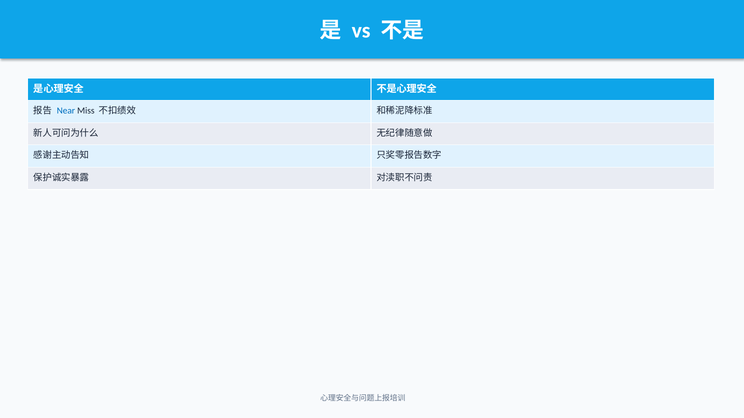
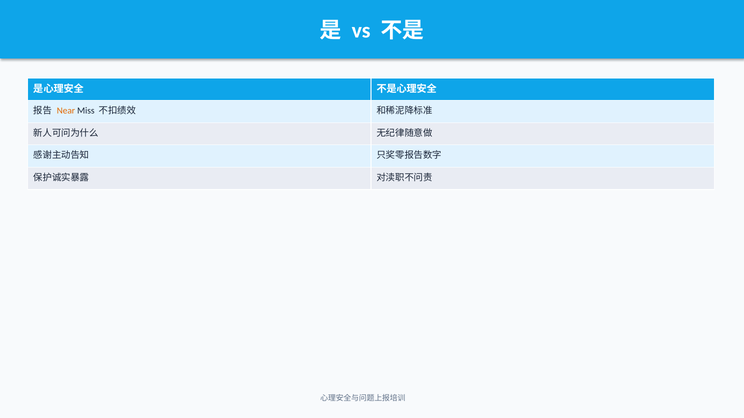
Near colour: blue -> orange
